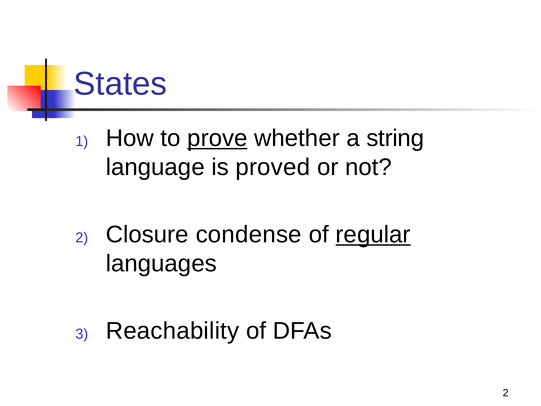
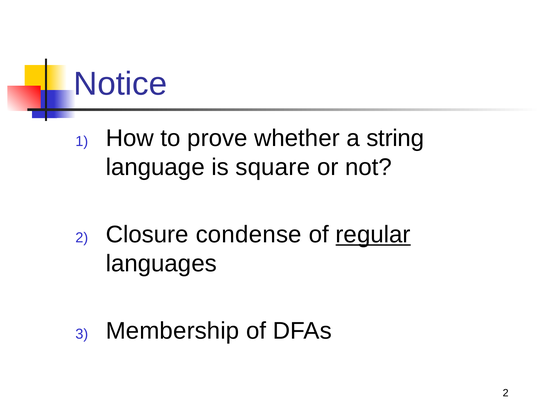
States: States -> Notice
prove underline: present -> none
proved: proved -> square
Reachability: Reachability -> Membership
